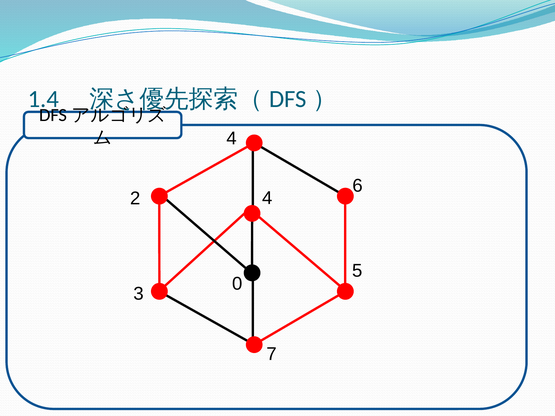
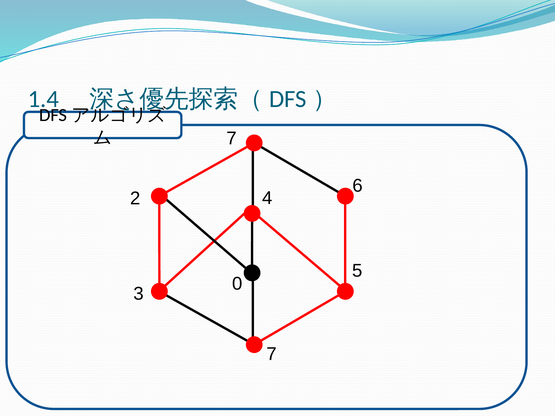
4 at (232, 138): 4 -> 7
